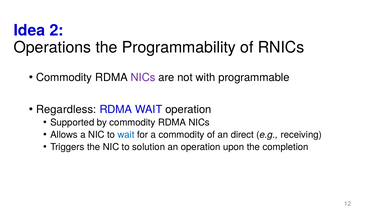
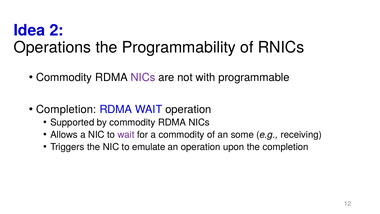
Regardless at (66, 109): Regardless -> Completion
wait at (126, 135) colour: blue -> purple
direct: direct -> some
solution: solution -> emulate
